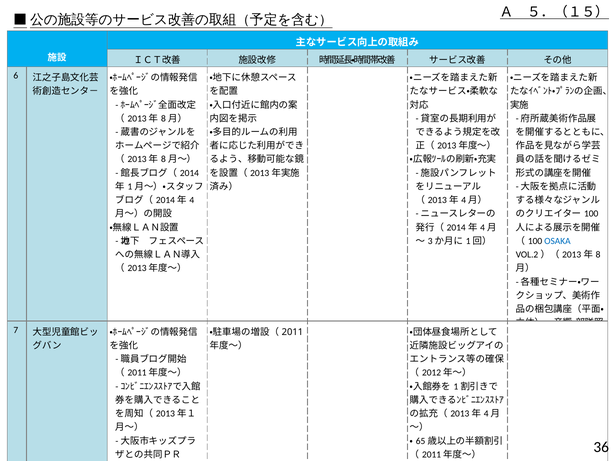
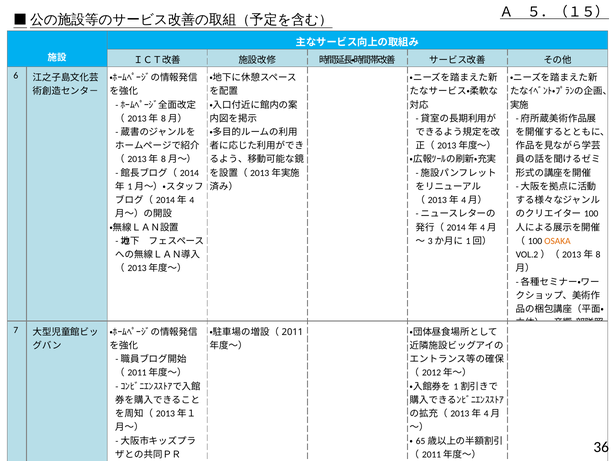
OSAKA colour: blue -> orange
